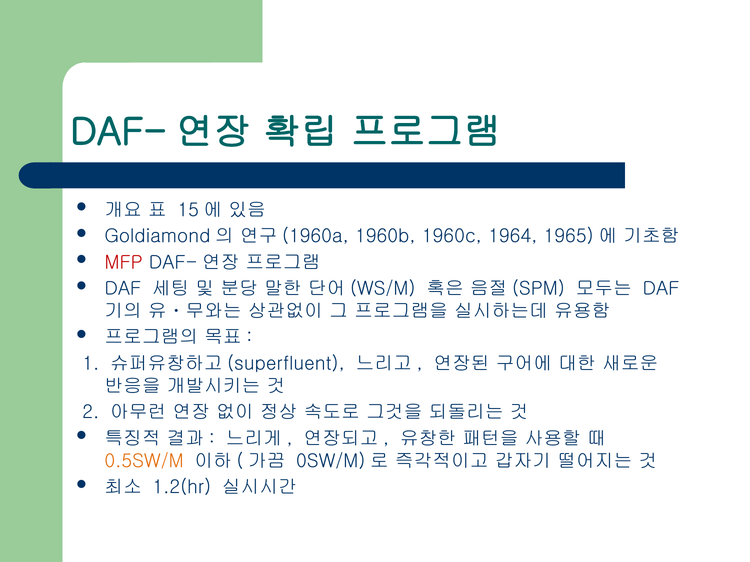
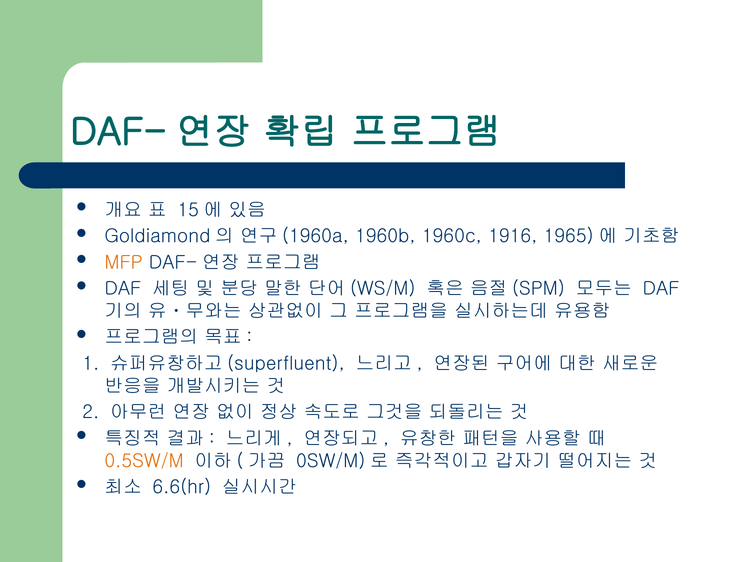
1964: 1964 -> 1916
MFP colour: red -> orange
1.2(hr: 1.2(hr -> 6.6(hr
